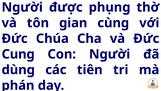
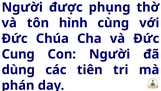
gian: gian -> hình
